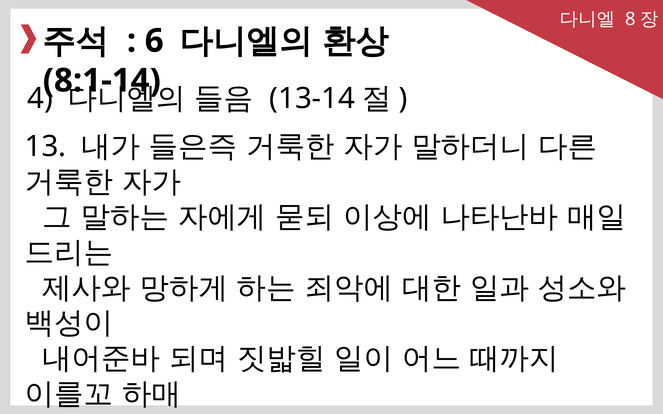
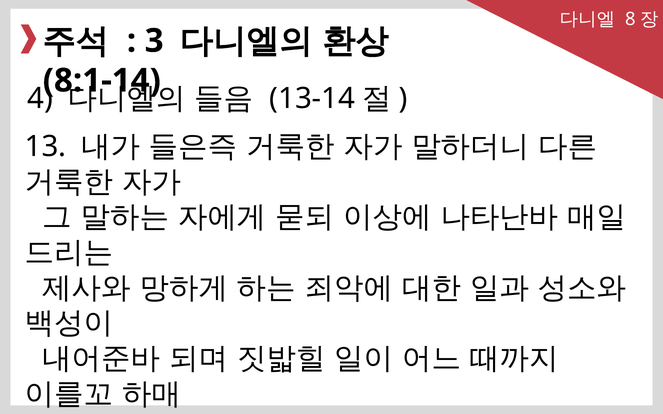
6: 6 -> 3
